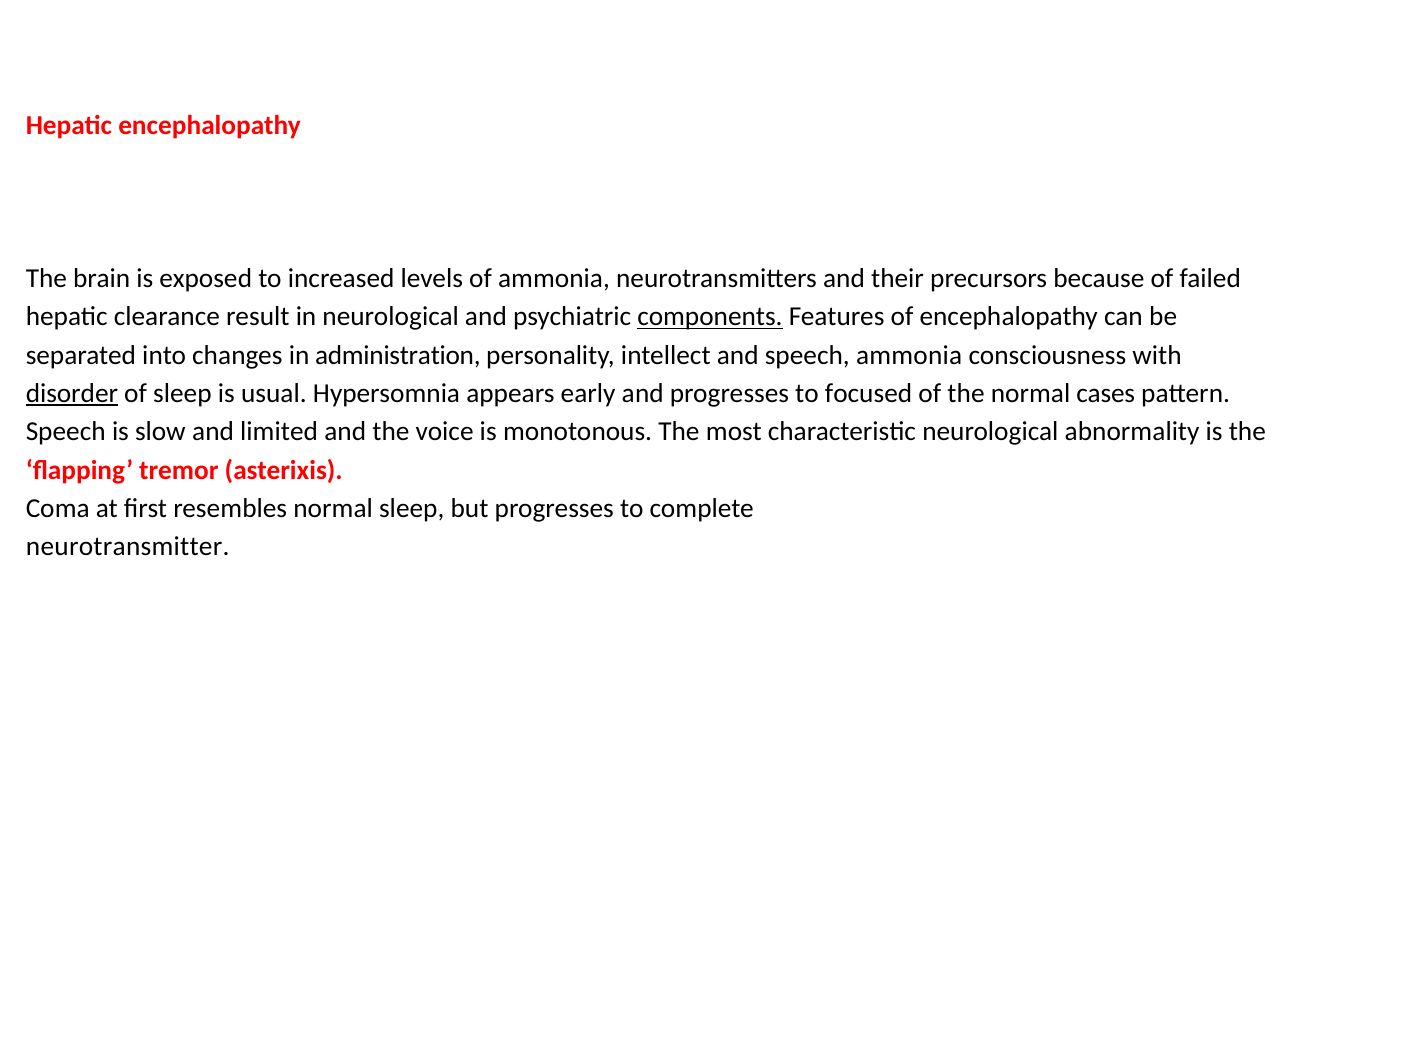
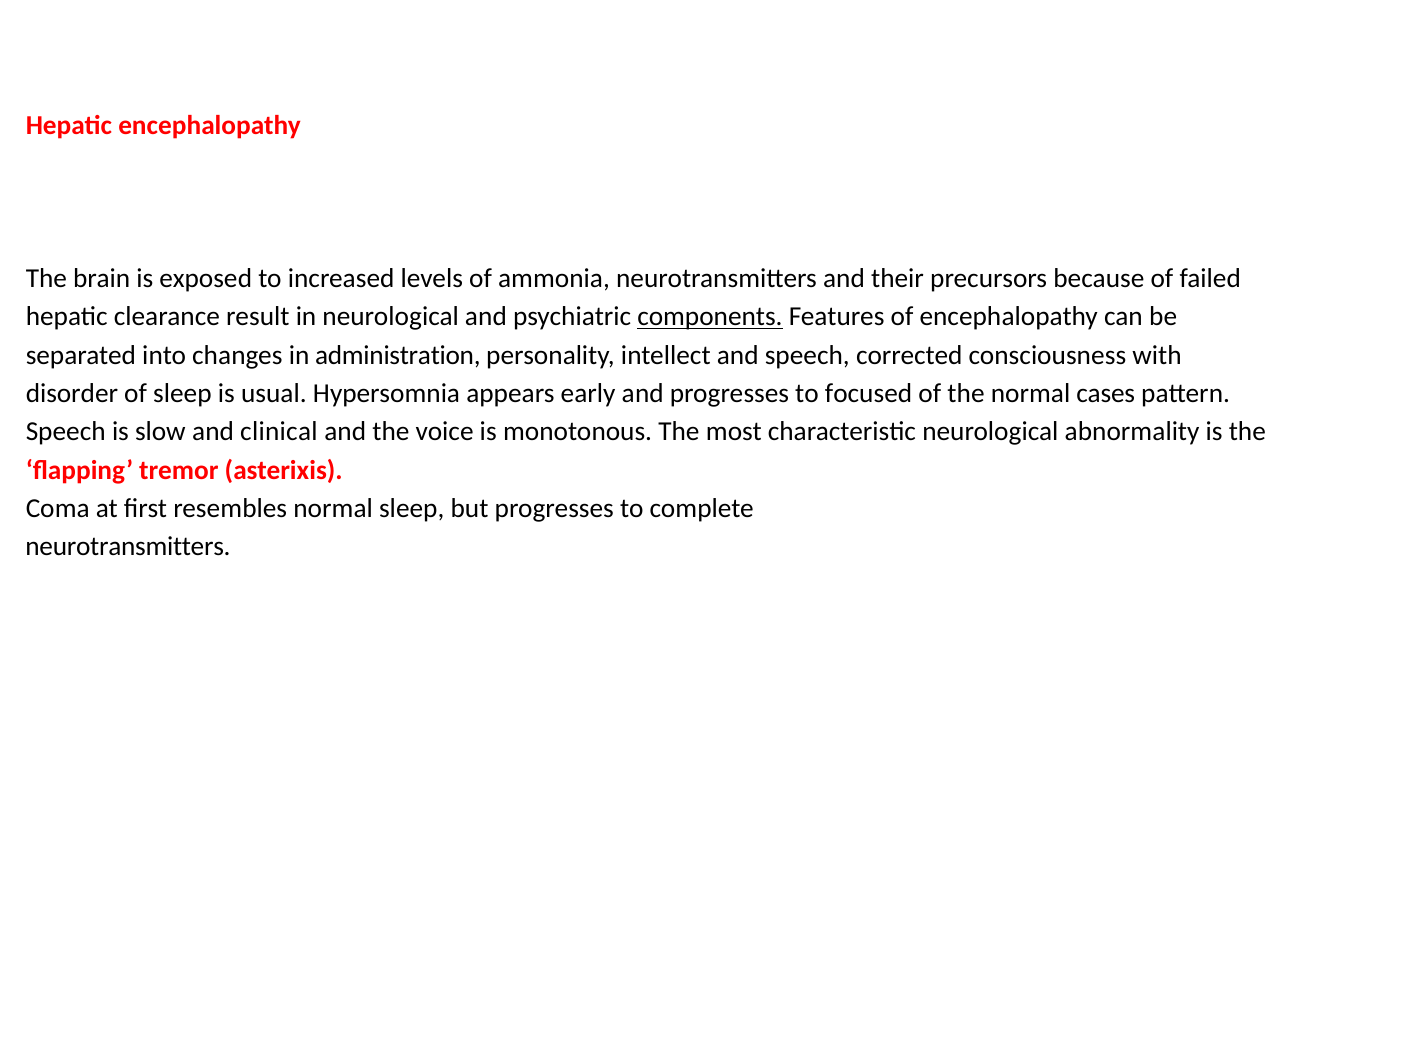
speech ammonia: ammonia -> corrected
disorder underline: present -> none
limited: limited -> clinical
neurotransmitter at (128, 547): neurotransmitter -> neurotransmitters
